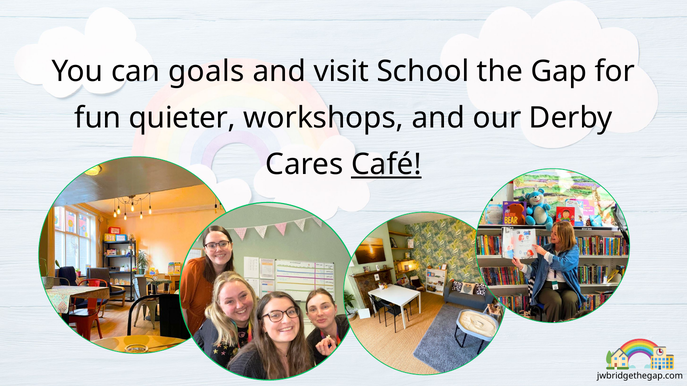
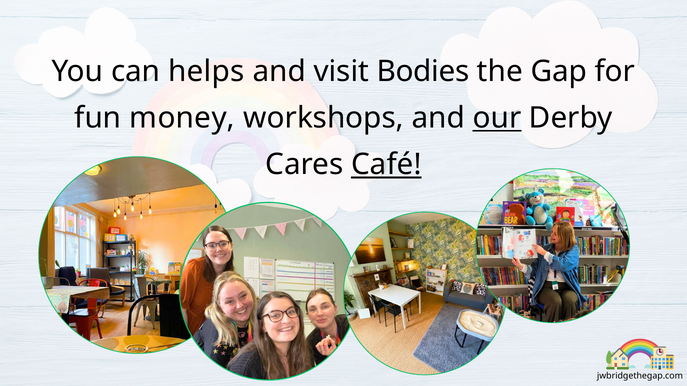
goals: goals -> helps
School: School -> Bodies
quieter: quieter -> money
our underline: none -> present
